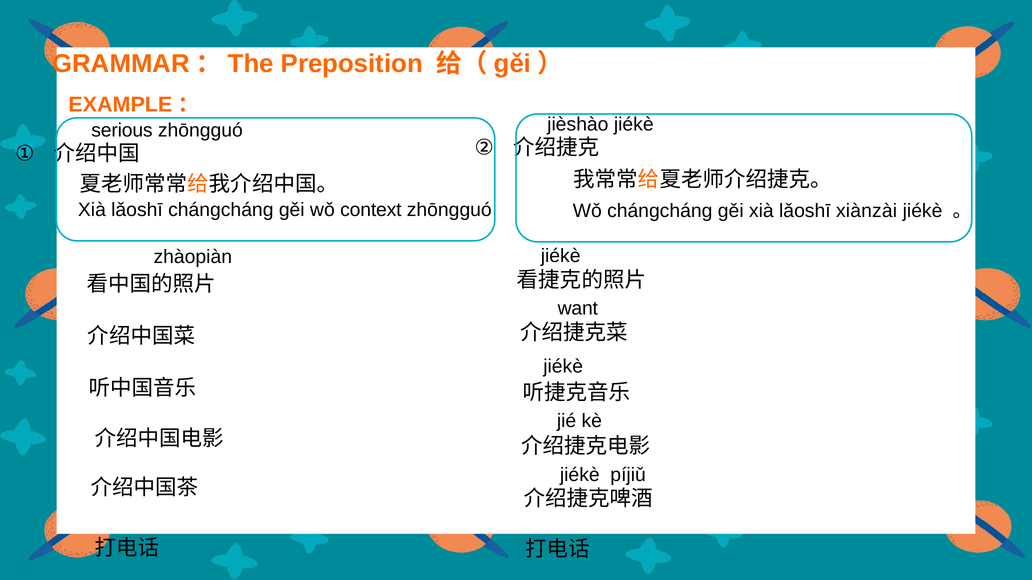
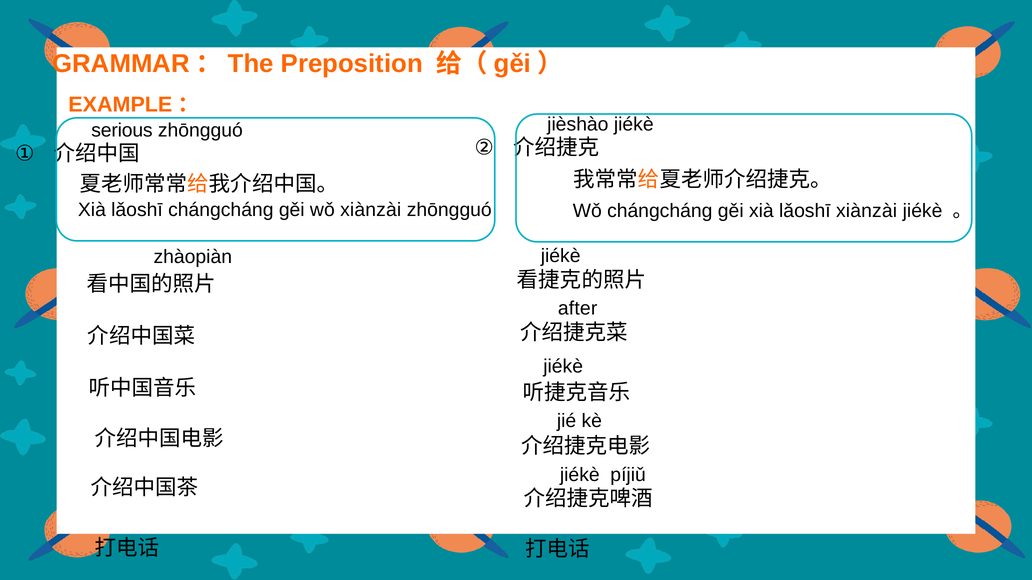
wǒ context: context -> xiànzài
want: want -> after
